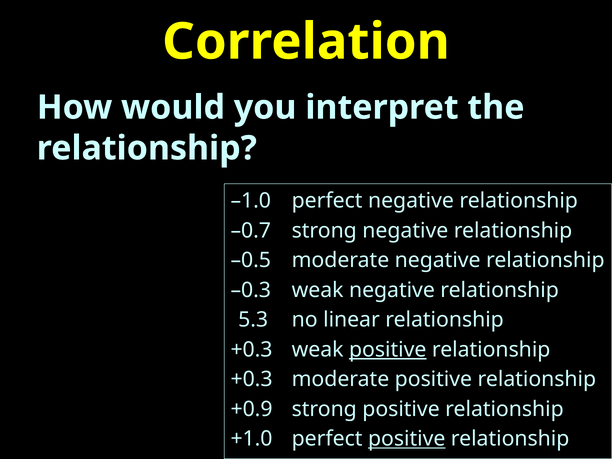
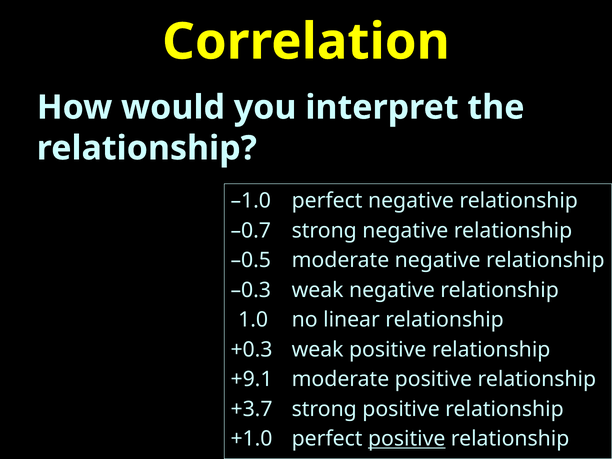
5.3: 5.3 -> 1.0
positive at (388, 350) underline: present -> none
+0.3 at (252, 379): +0.3 -> +9.1
+0.9: +0.9 -> +3.7
